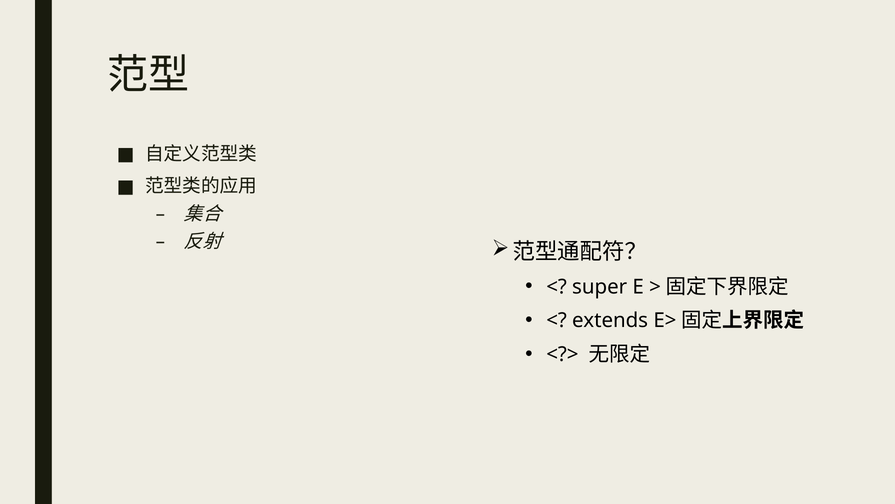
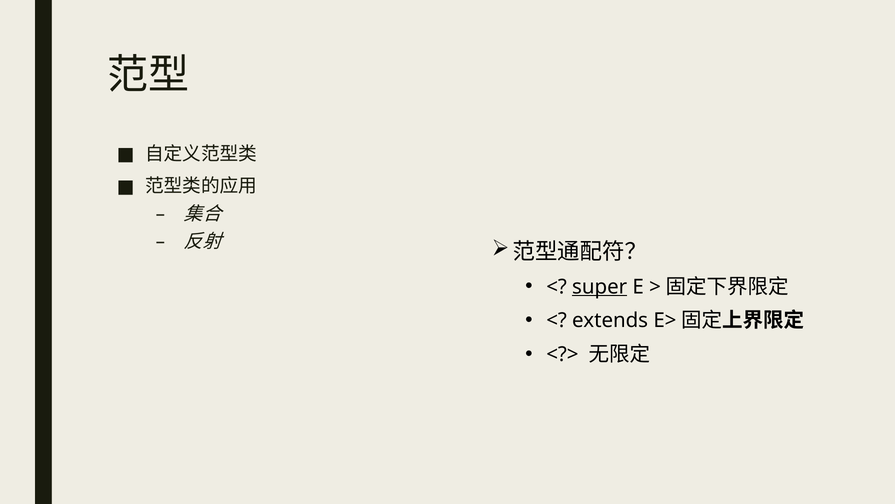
super underline: none -> present
